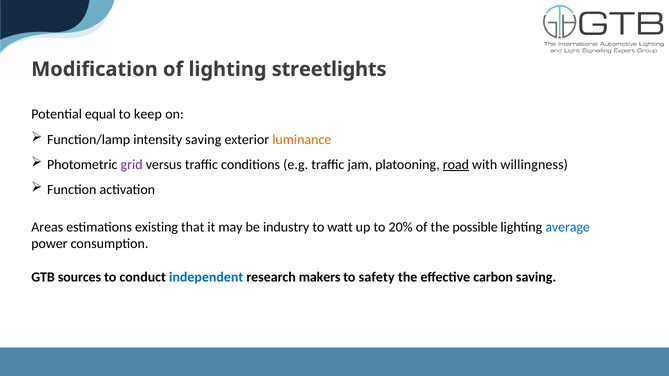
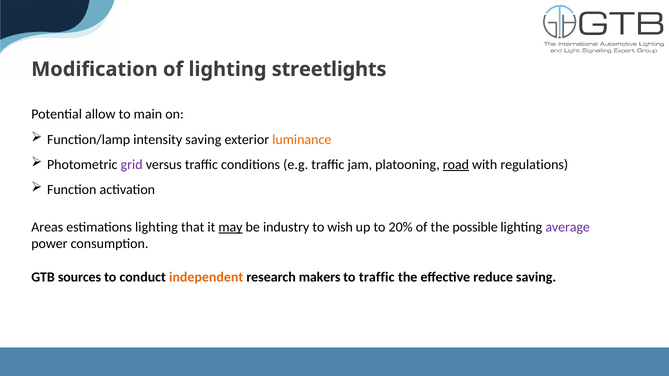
equal: equal -> allow
keep: keep -> main
willingness: willingness -> regulations
estimations existing: existing -> lighting
may underline: none -> present
watt: watt -> wish
average colour: blue -> purple
independent colour: blue -> orange
to safety: safety -> traffic
carbon: carbon -> reduce
